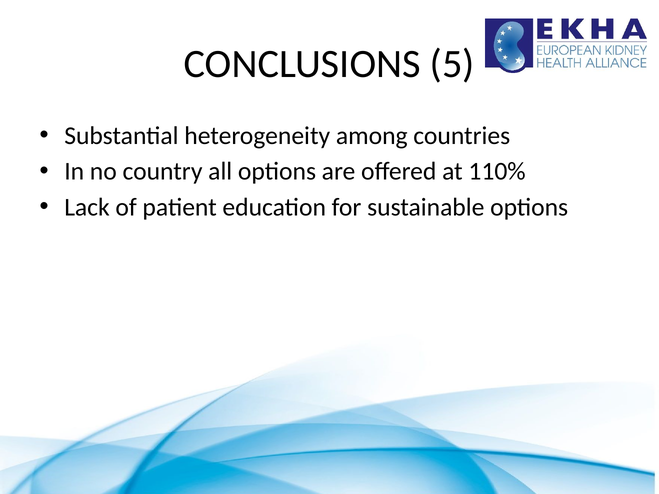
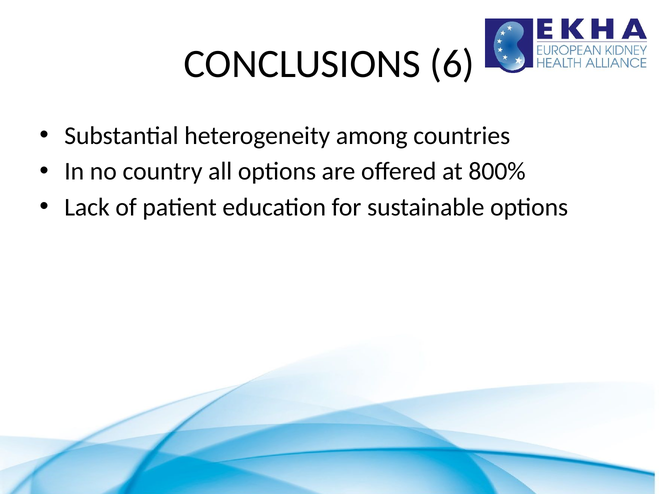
5: 5 -> 6
110%: 110% -> 800%
